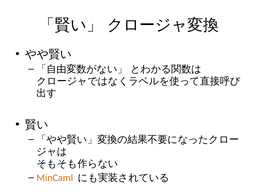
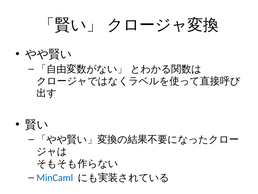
MinCaml colour: orange -> blue
